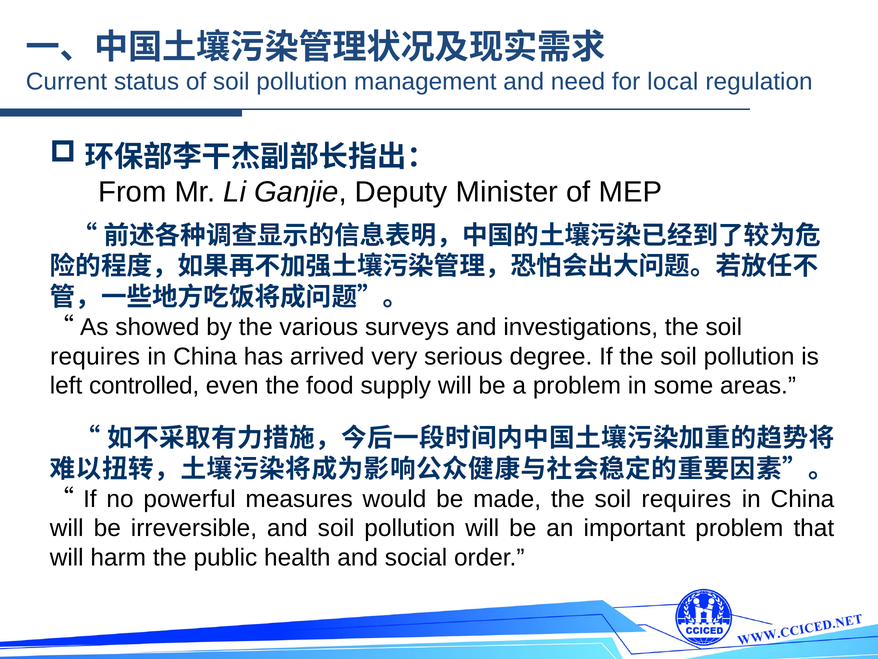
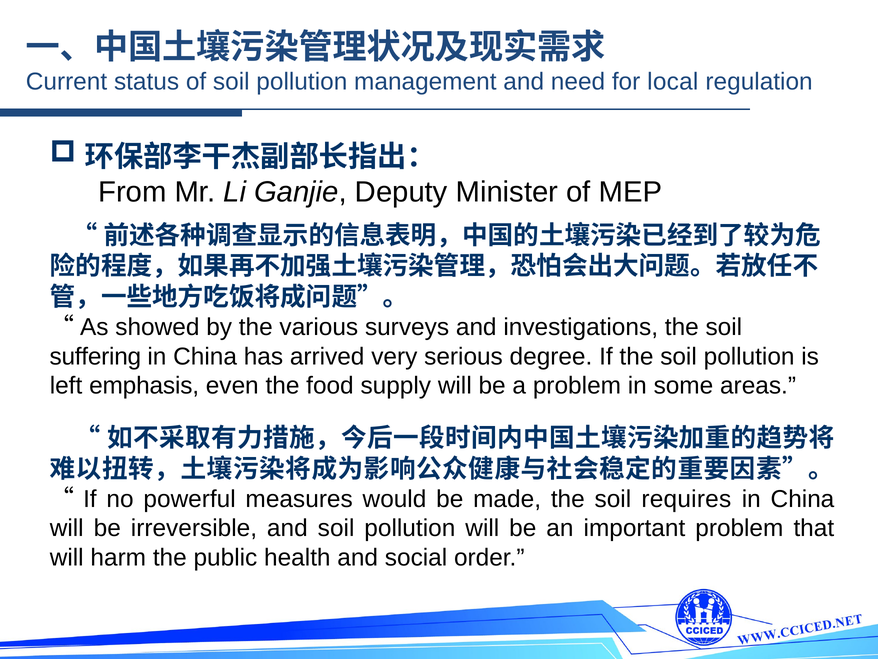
requires at (95, 356): requires -> suffering
controlled: controlled -> emphasis
